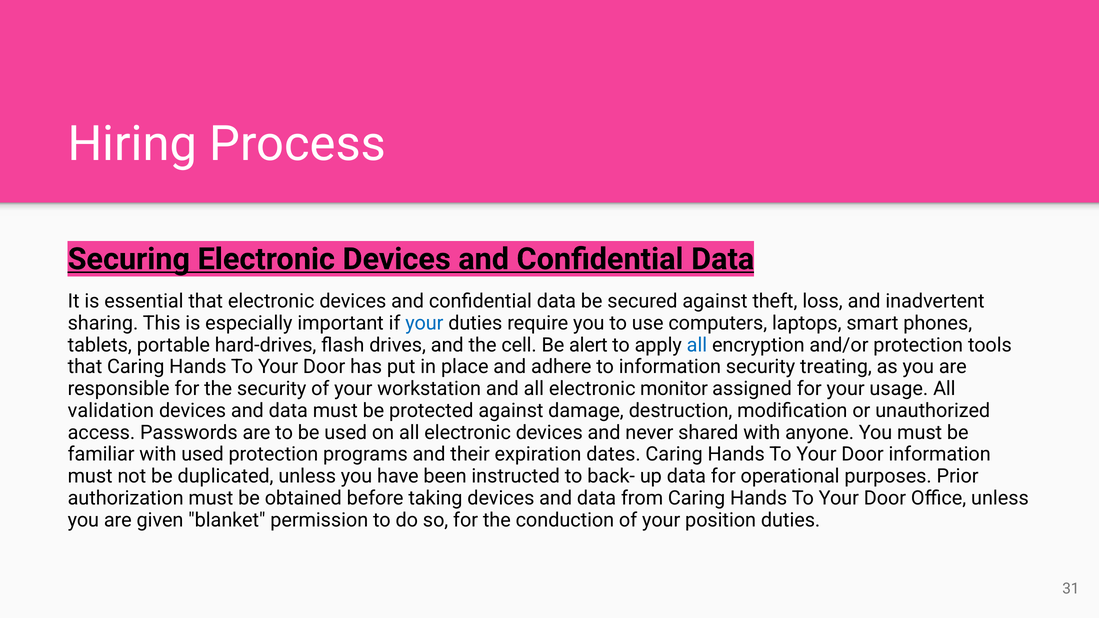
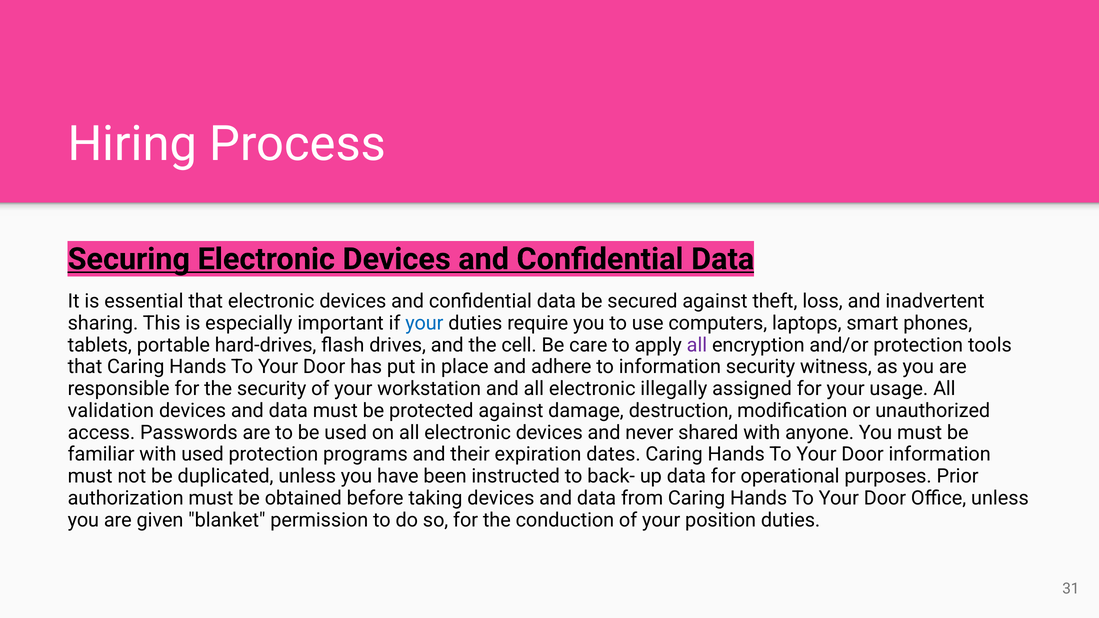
alert: alert -> care
all at (697, 345) colour: blue -> purple
treating: treating -> witness
monitor: monitor -> illegally
